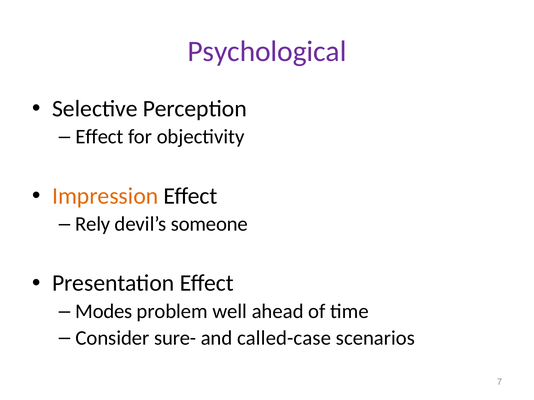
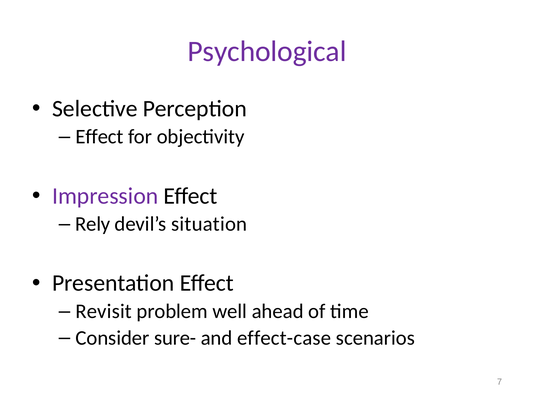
Impression colour: orange -> purple
someone: someone -> situation
Modes: Modes -> Revisit
called-case: called-case -> effect-case
